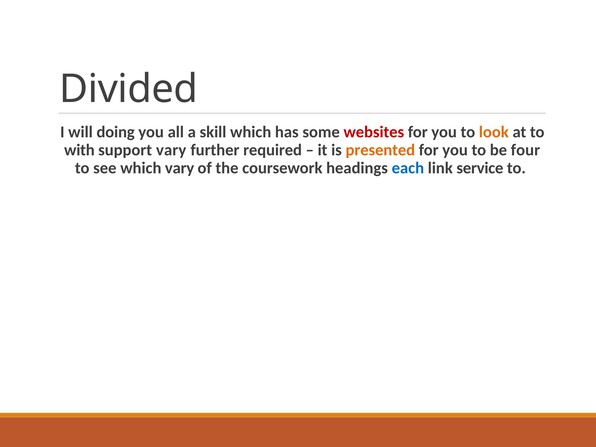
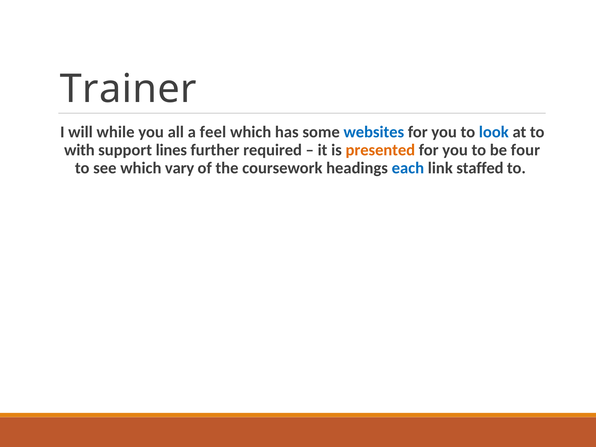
Divided: Divided -> Trainer
doing: doing -> while
skill: skill -> feel
websites colour: red -> blue
look colour: orange -> blue
support vary: vary -> lines
service: service -> staffed
